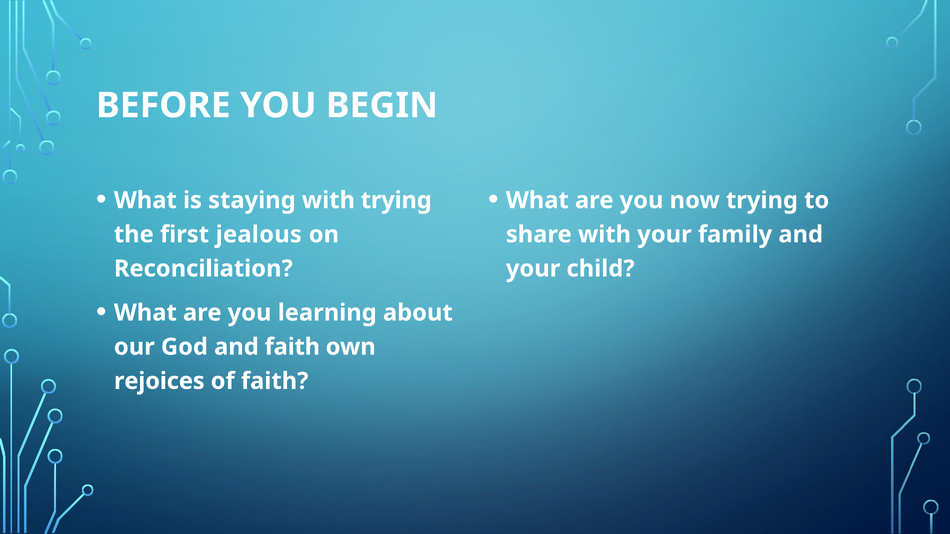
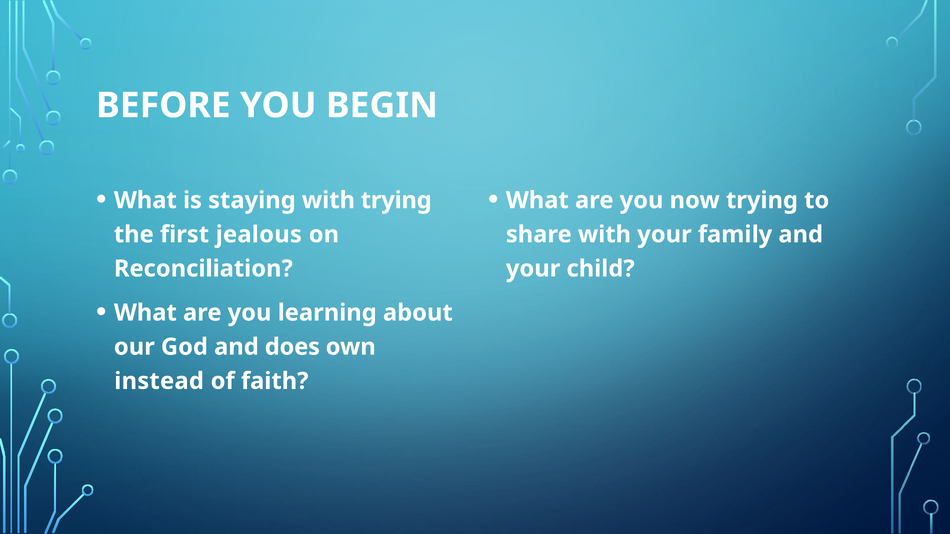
and faith: faith -> does
rejoices: rejoices -> instead
